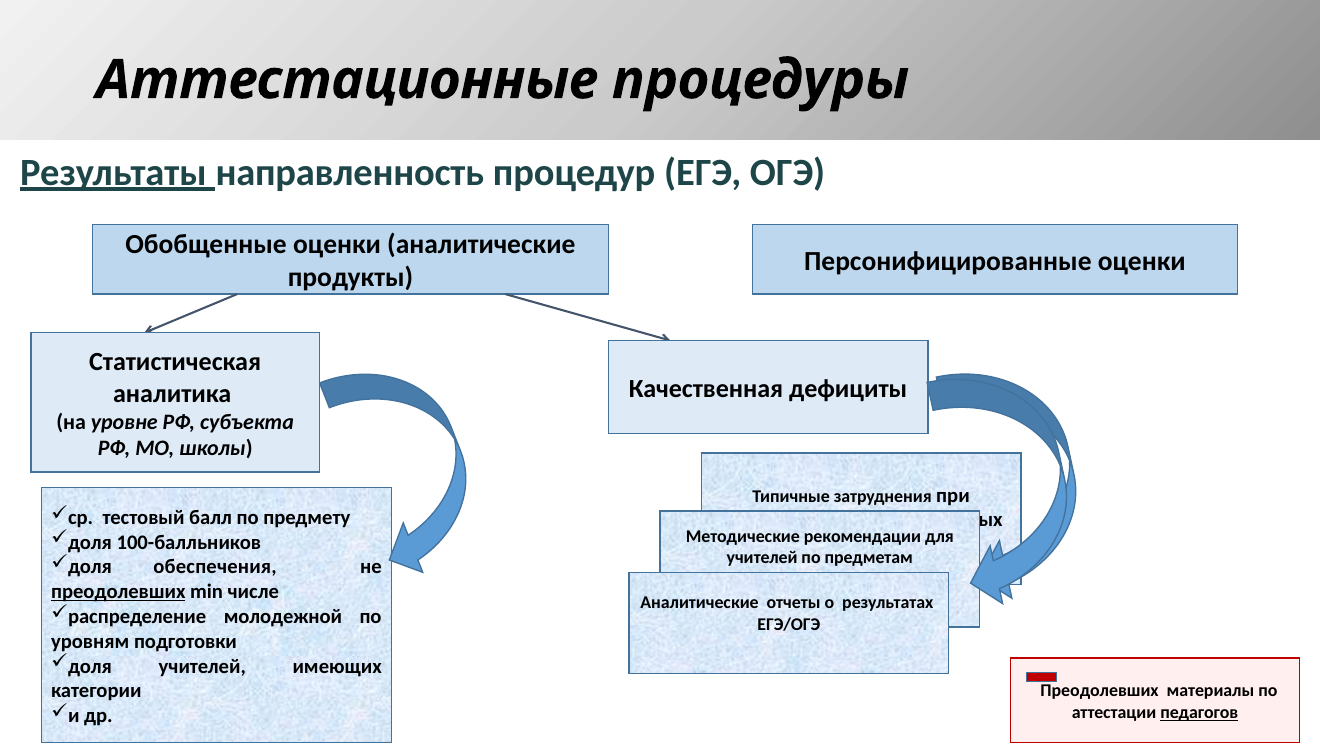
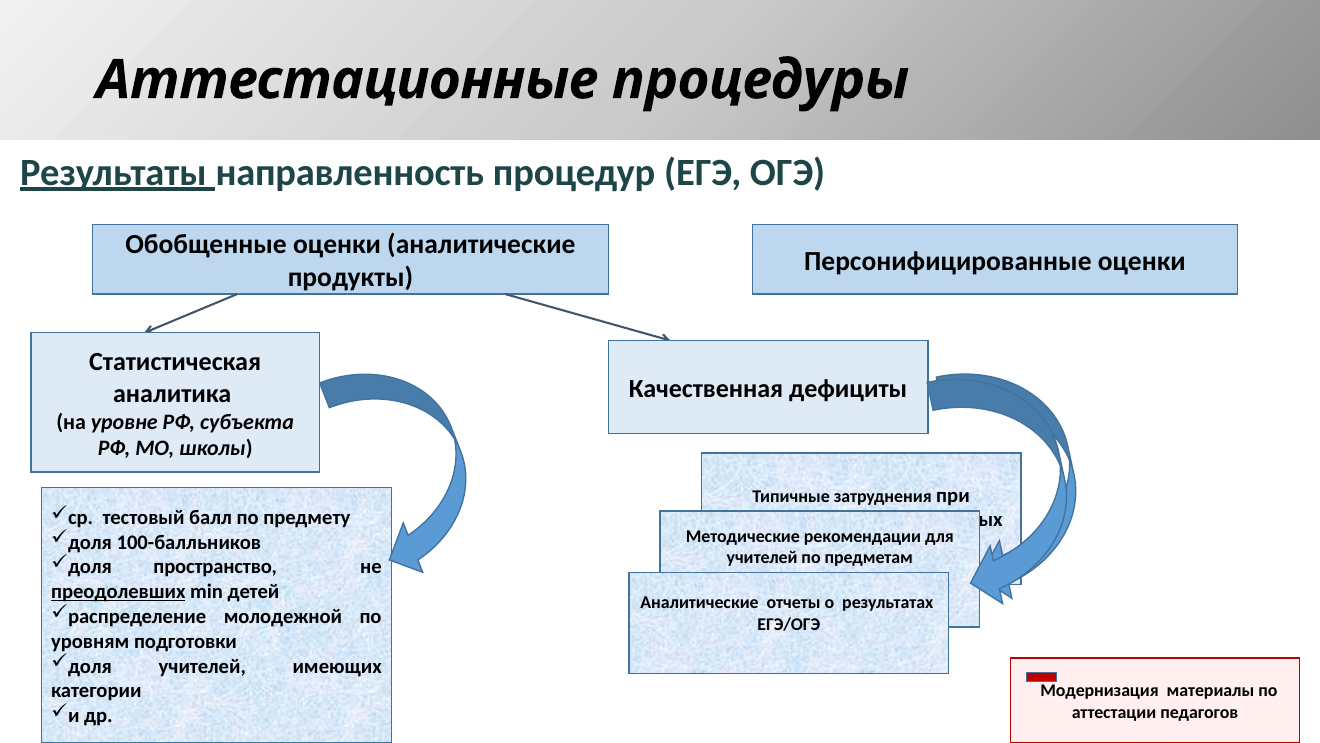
обеспечения: обеспечения -> пространство
числе: числе -> детей
Преодолевших at (1100, 690): Преодолевших -> Модернизация
педагогов underline: present -> none
